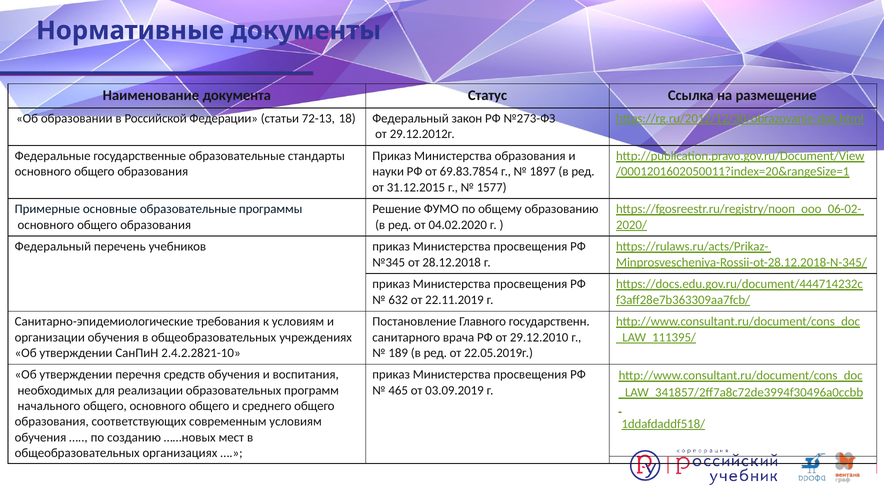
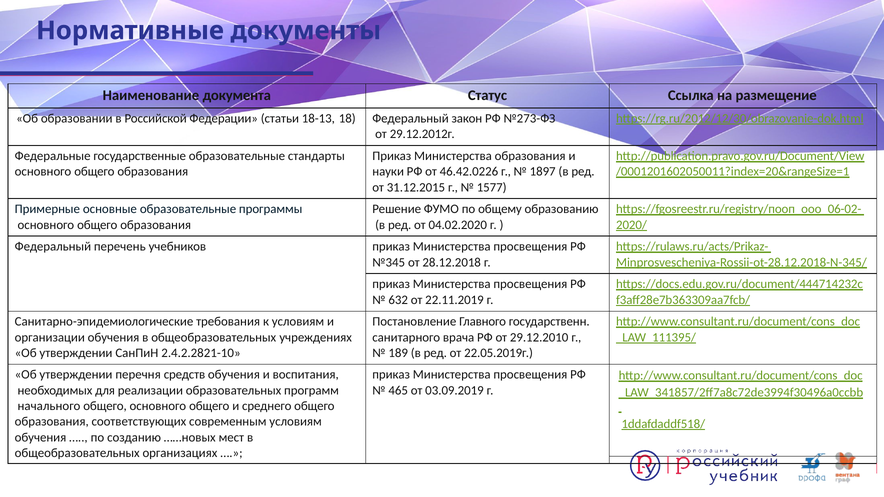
72-13: 72-13 -> 18-13
69.83.7854: 69.83.7854 -> 46.42.0226
